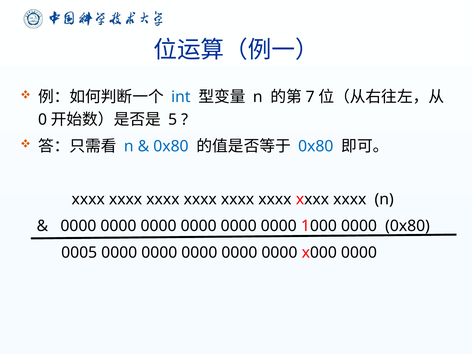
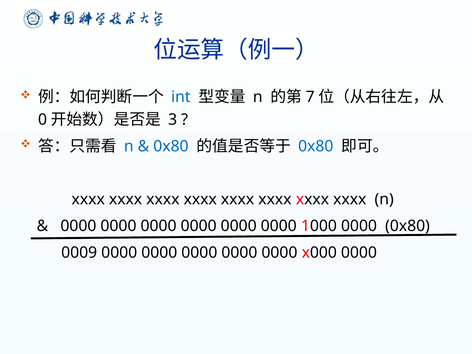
5: 5 -> 3
0005: 0005 -> 0009
